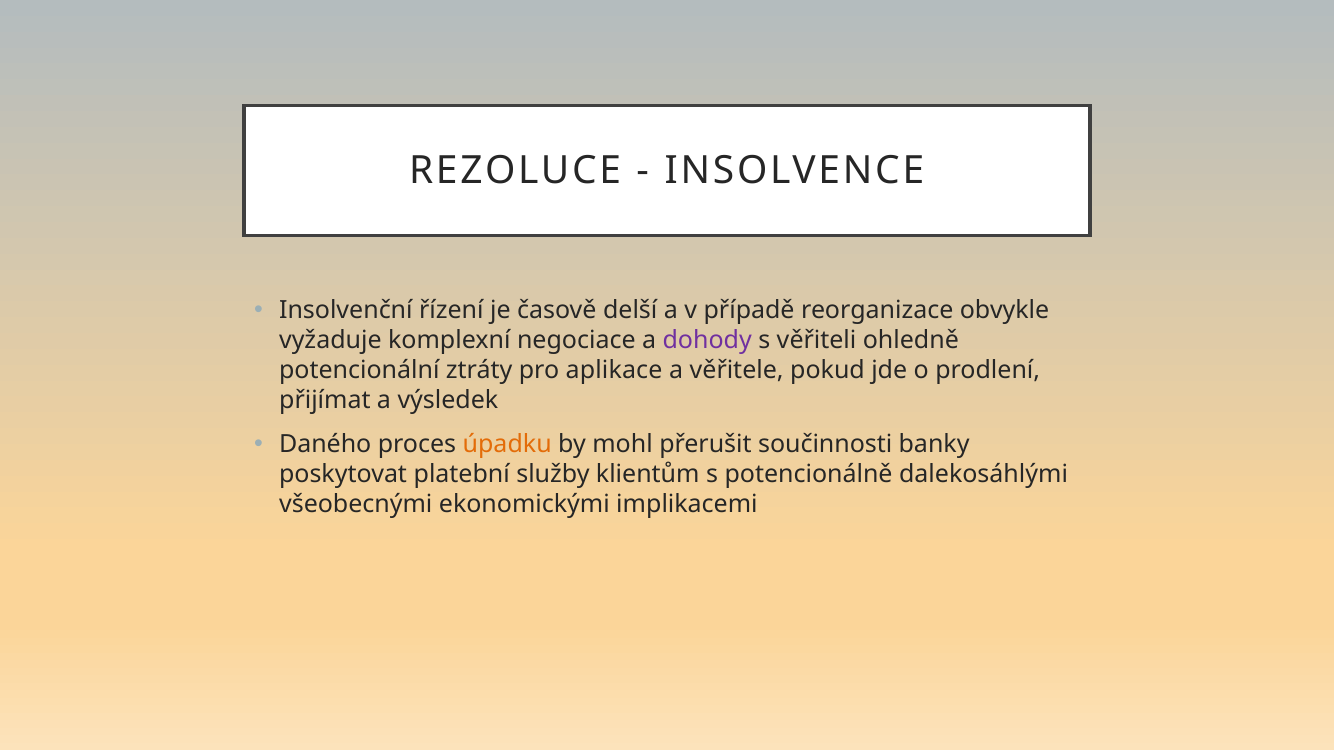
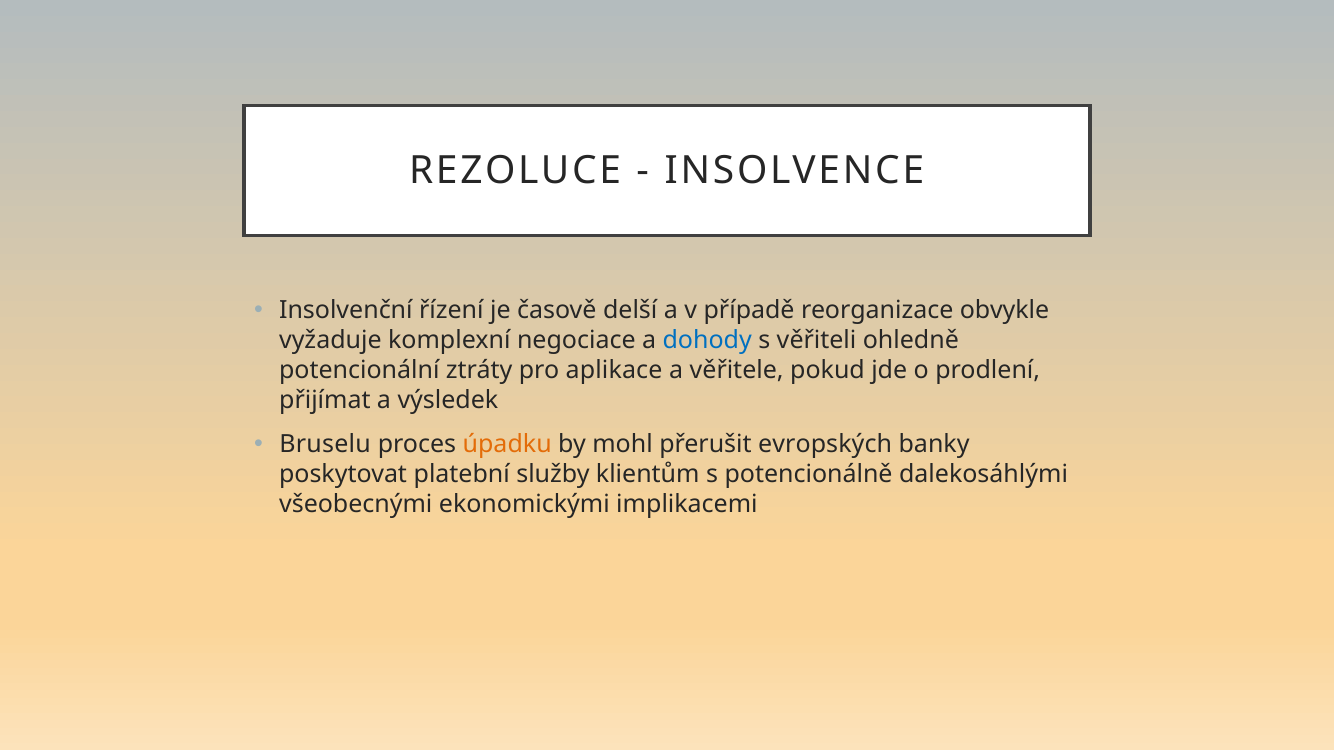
dohody colour: purple -> blue
Daného: Daného -> Bruselu
součinnosti: součinnosti -> evropských
